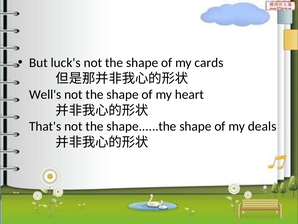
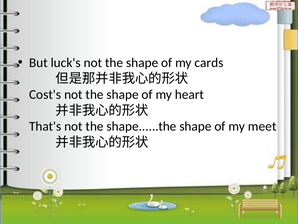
Well's: Well's -> Cost's
deals: deals -> meet
